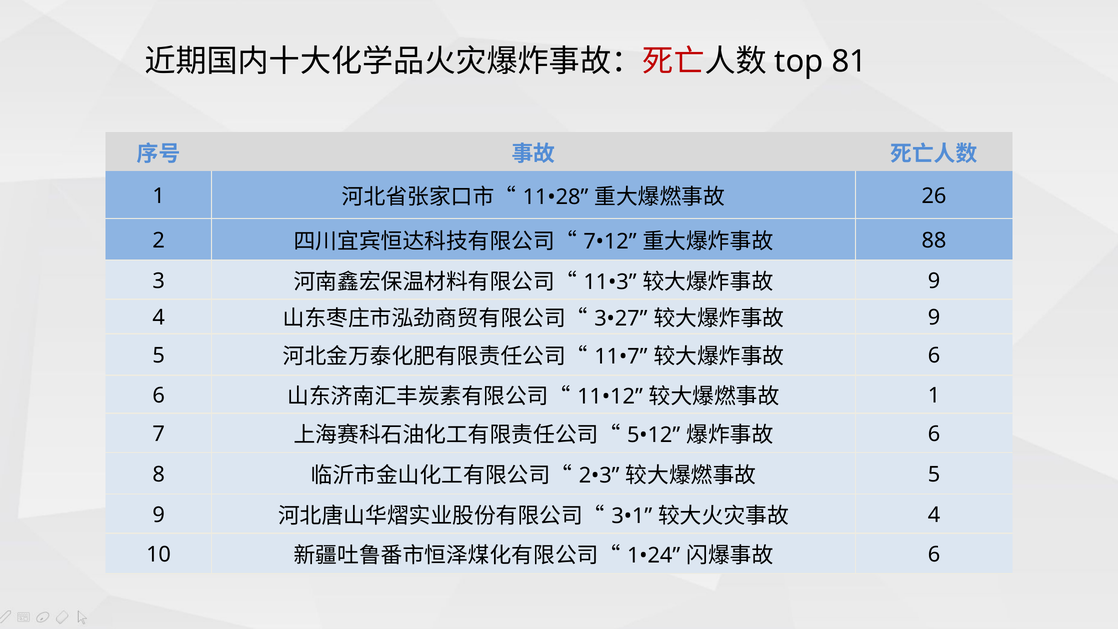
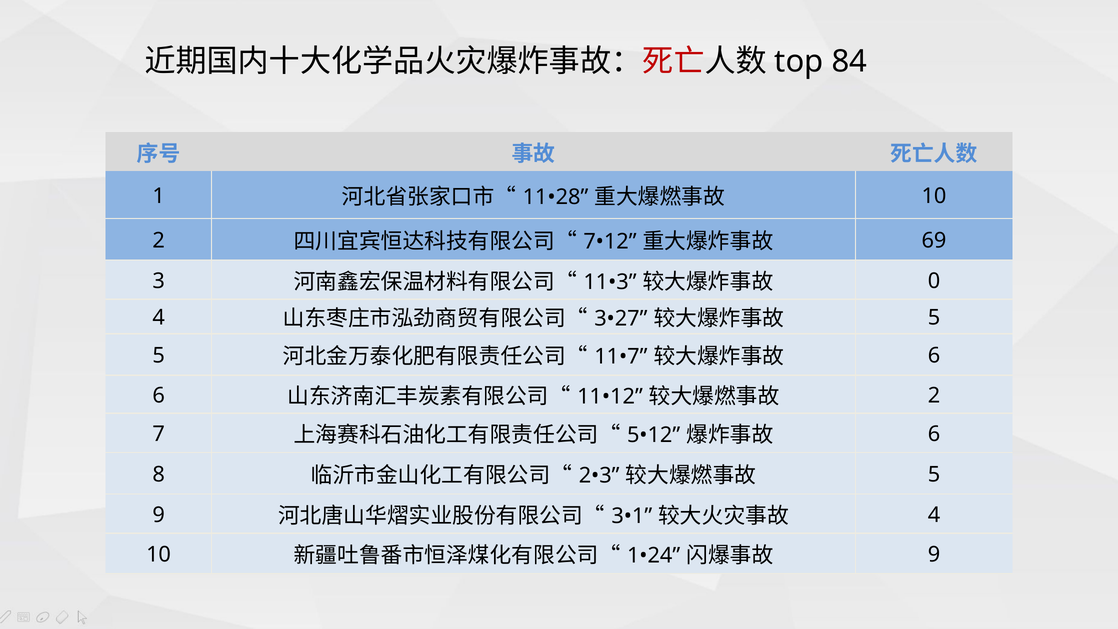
81: 81 -> 84
26 at (934, 196): 26 -> 10
88: 88 -> 69
9 at (934, 281): 9 -> 0
9 at (934, 318): 9 -> 5
1 at (934, 395): 1 -> 2
6 at (934, 555): 6 -> 9
